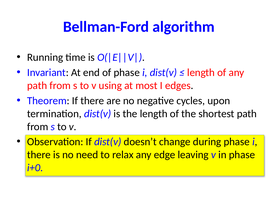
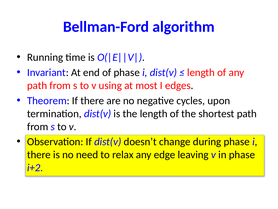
i+0: i+0 -> i+2
